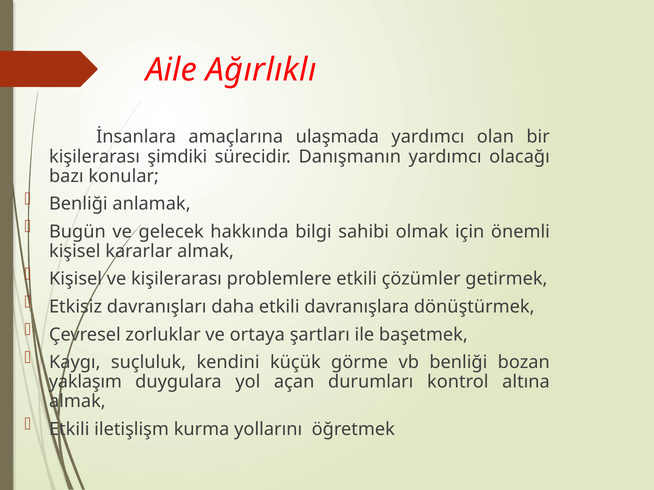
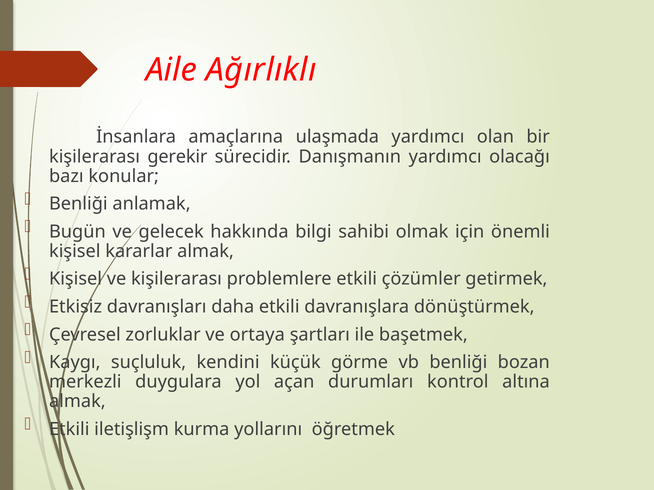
şimdiki: şimdiki -> gerekir
yaklaşım: yaklaşım -> merkezli
